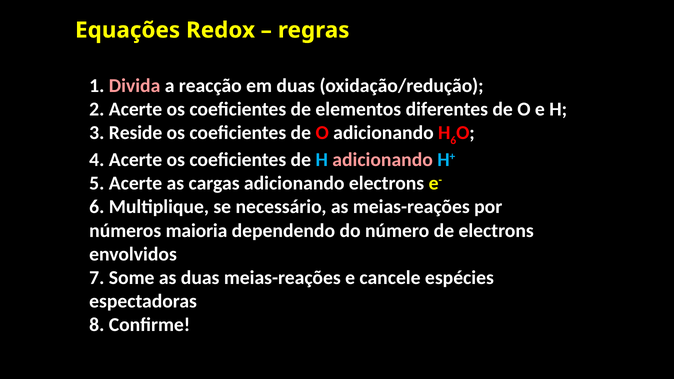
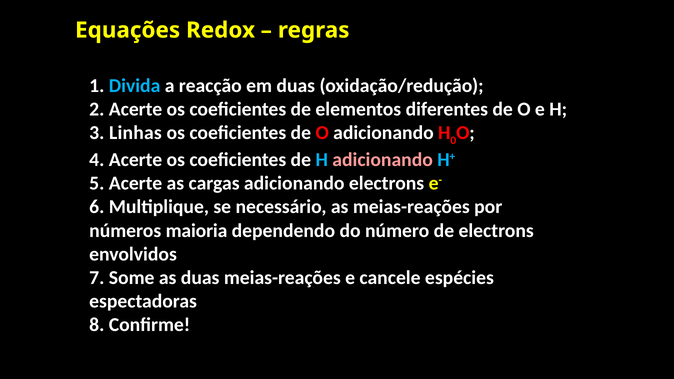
Divida colour: pink -> light blue
Reside: Reside -> Linhas
H 6: 6 -> 0
